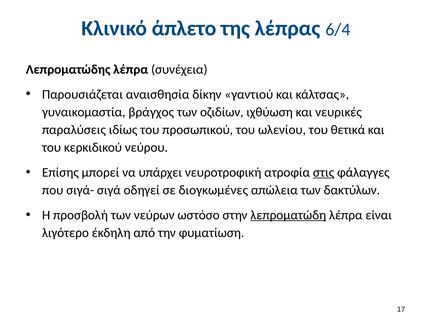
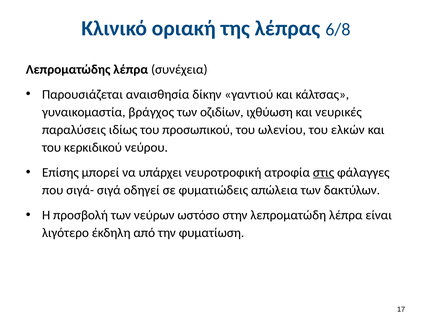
άπλετο: άπλετο -> οριακή
6/4: 6/4 -> 6/8
θετικά: θετικά -> ελκών
διογκωμένες: διογκωμένες -> φυματιώδεις
λεπροματώδη underline: present -> none
